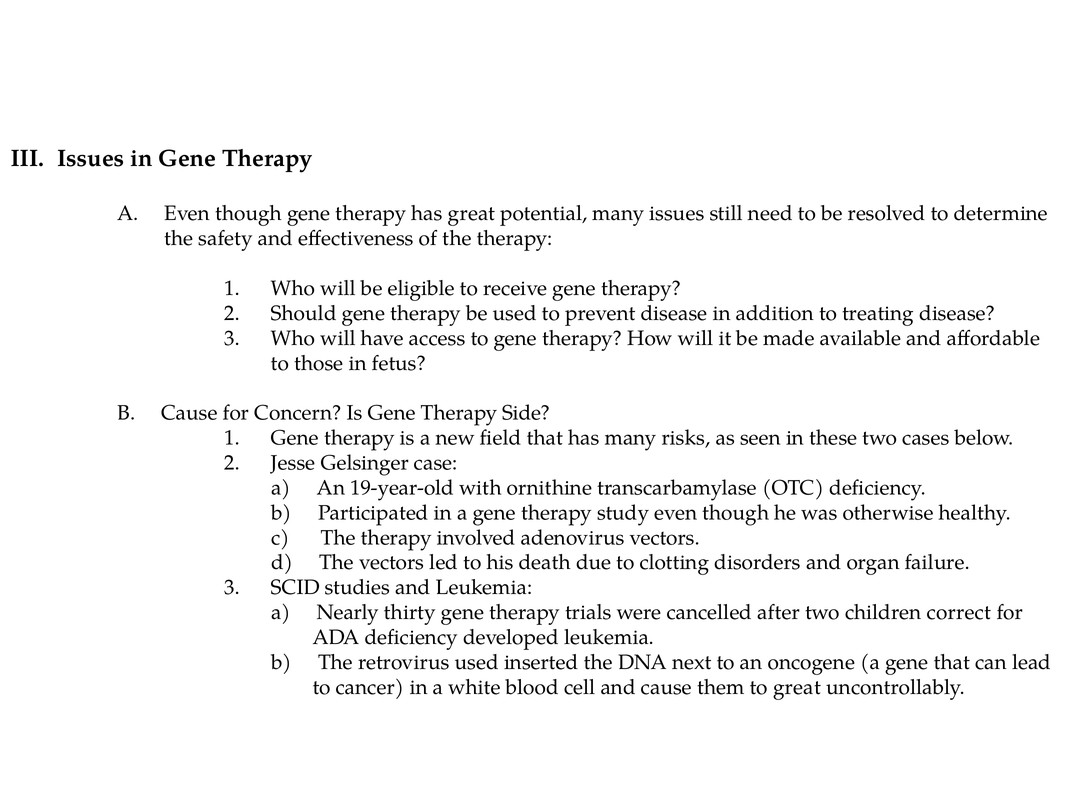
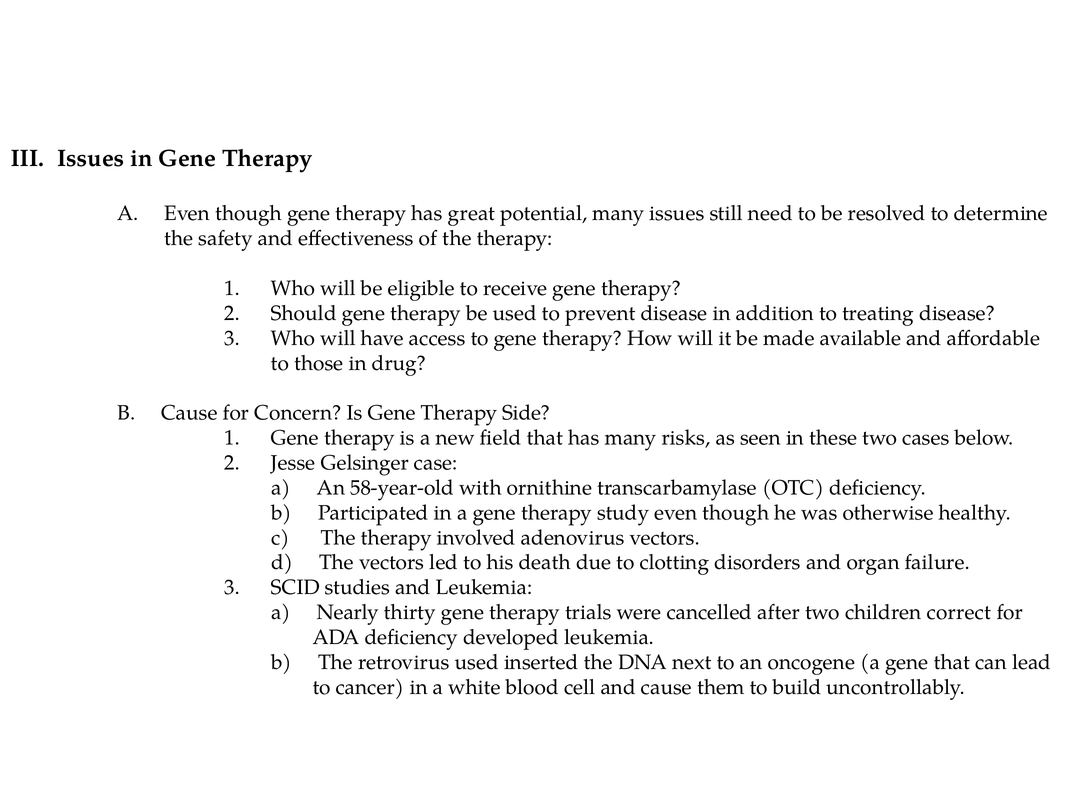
fetus: fetus -> drug
19-year-old: 19-year-old -> 58-year-old
to great: great -> build
